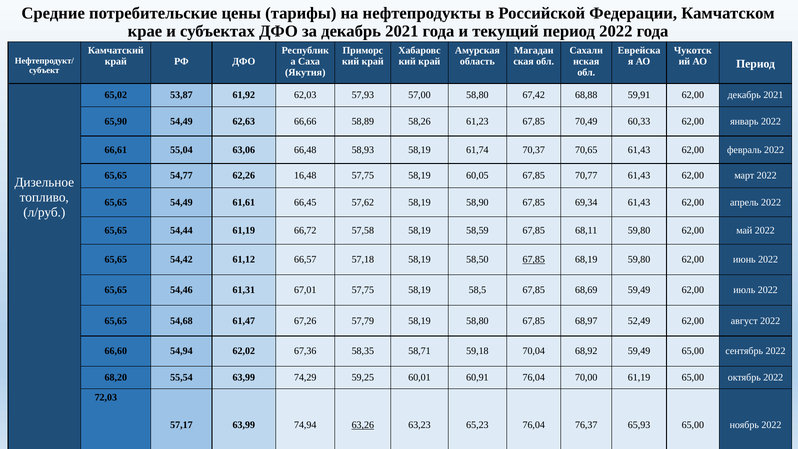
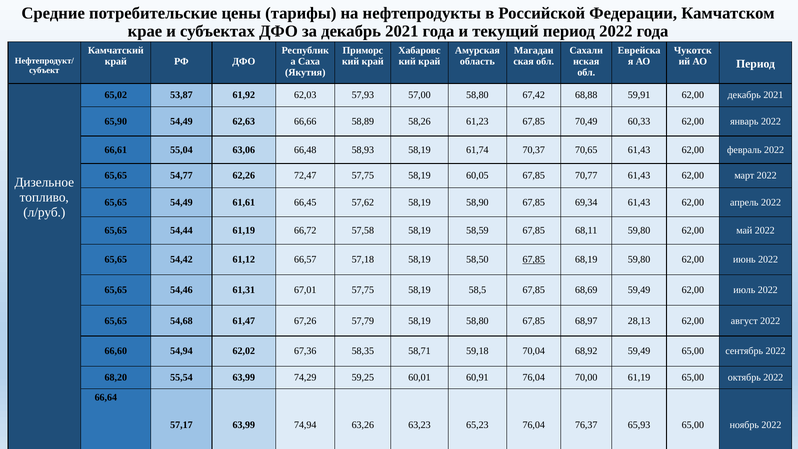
16,48: 16,48 -> 72,47
52,49: 52,49 -> 28,13
72,03: 72,03 -> 66,64
63,26 underline: present -> none
